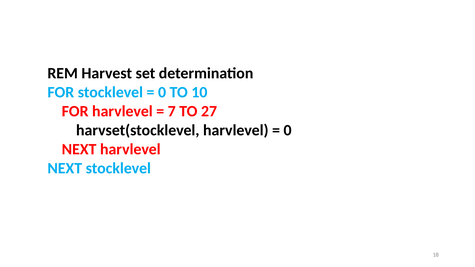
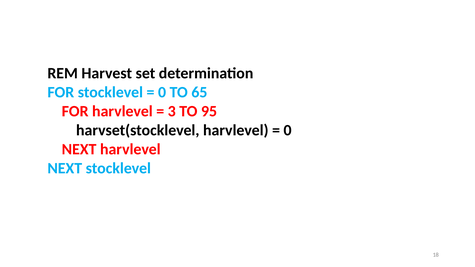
10: 10 -> 65
7: 7 -> 3
27: 27 -> 95
